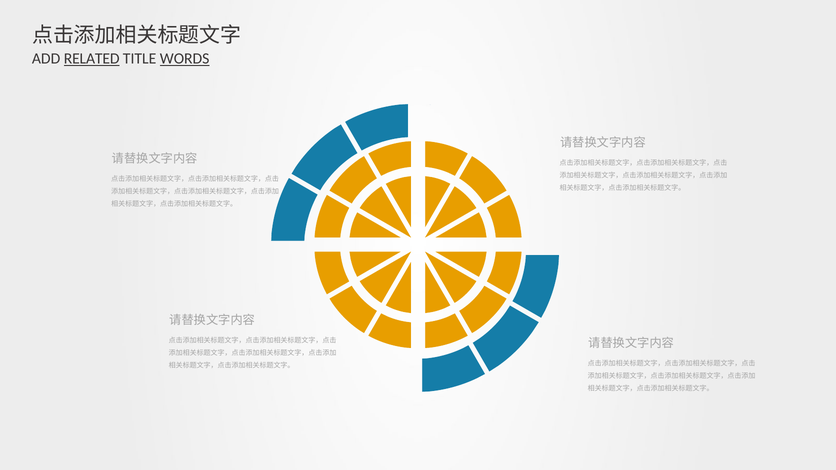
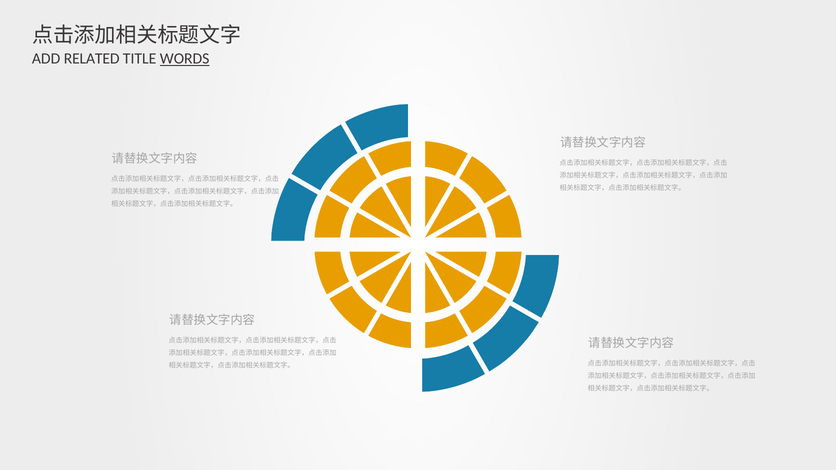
RELATED underline: present -> none
